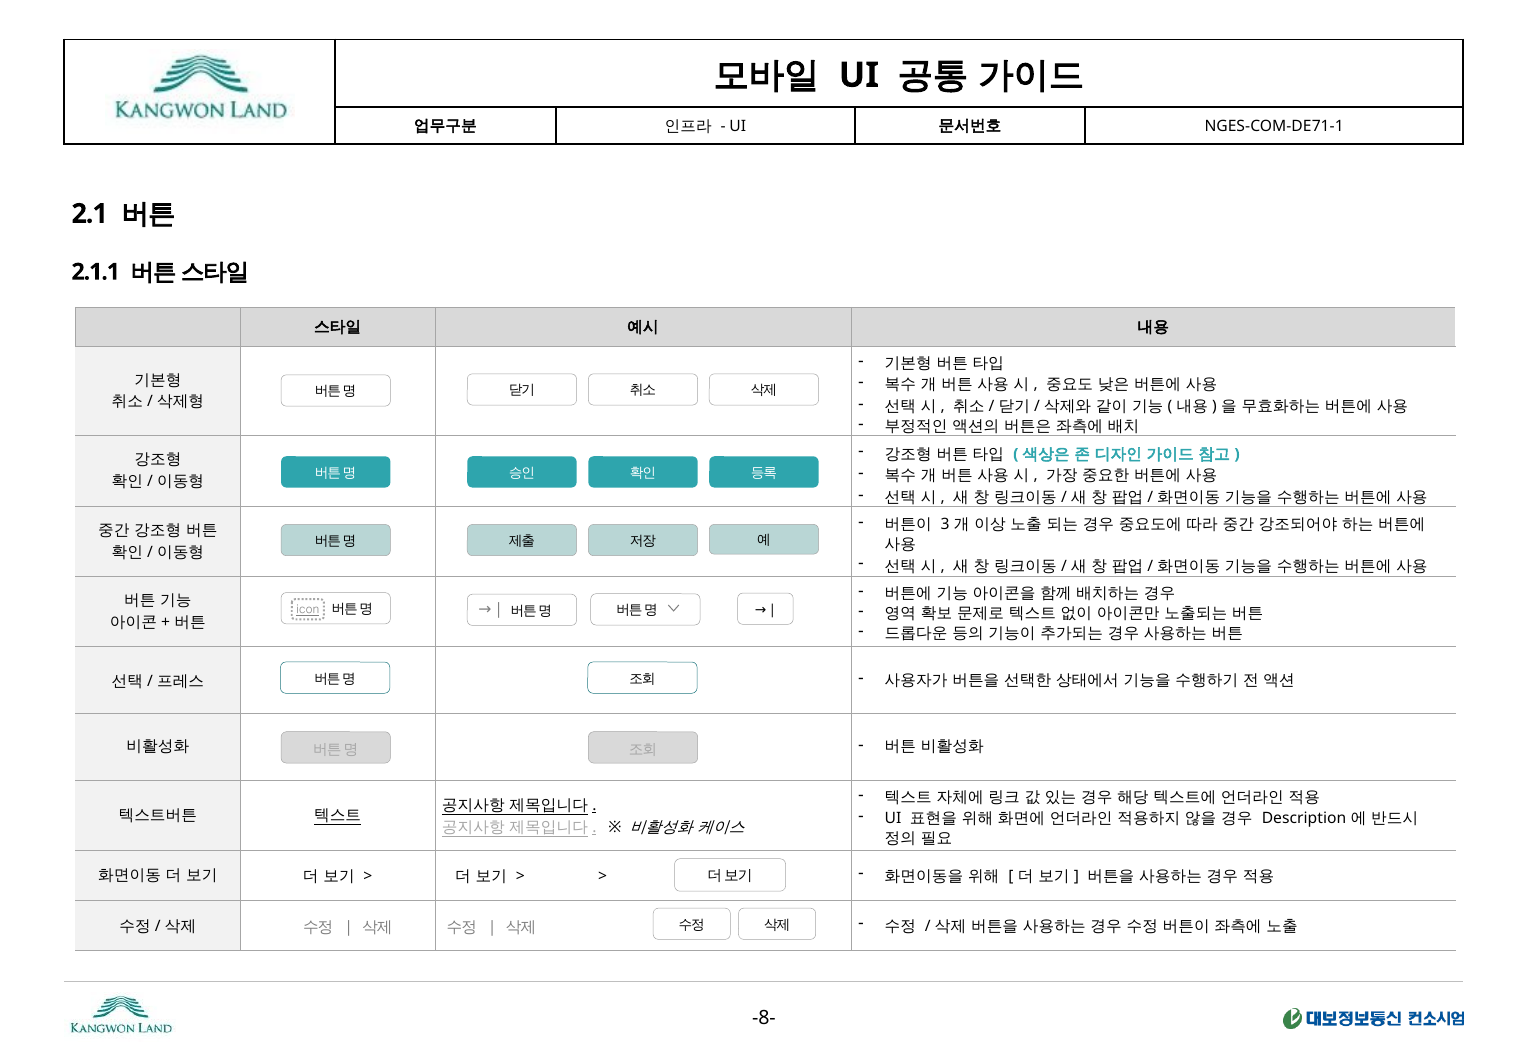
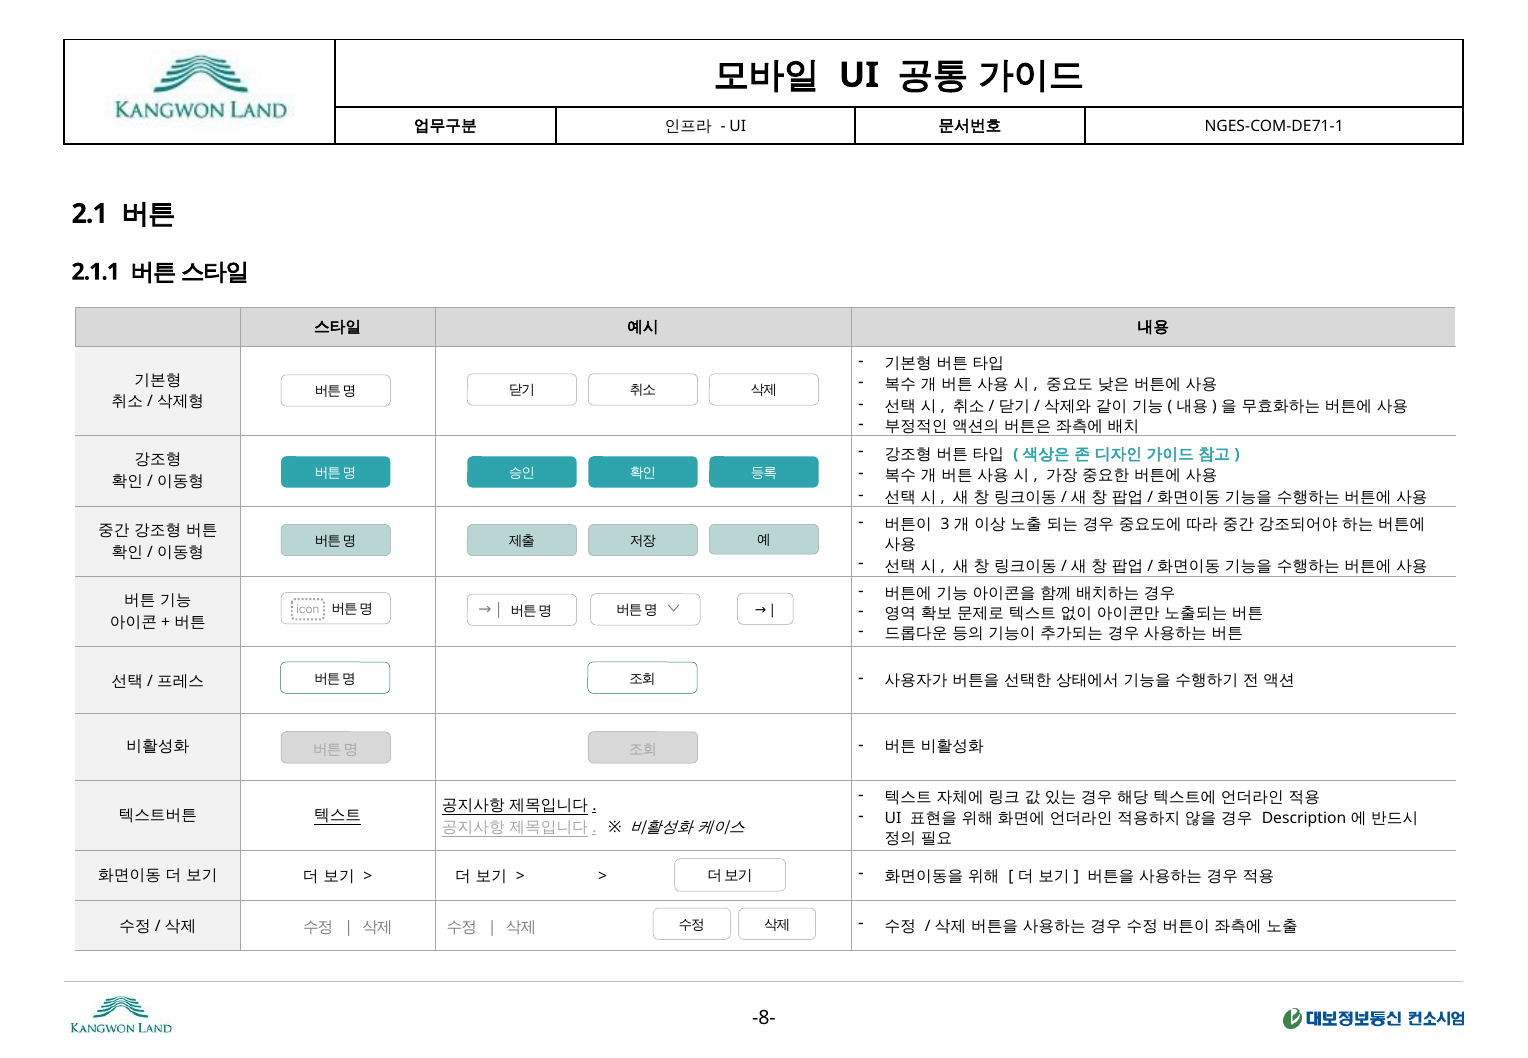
icon underline: present -> none
